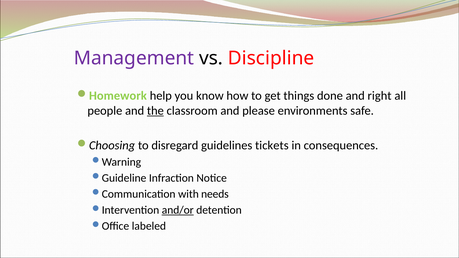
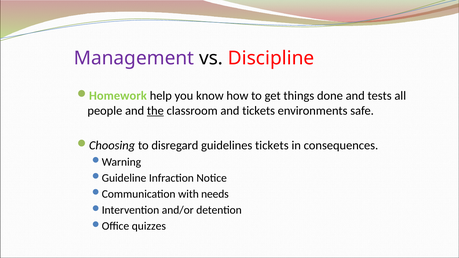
right: right -> tests
and please: please -> tickets
and/or underline: present -> none
labeled: labeled -> quizzes
